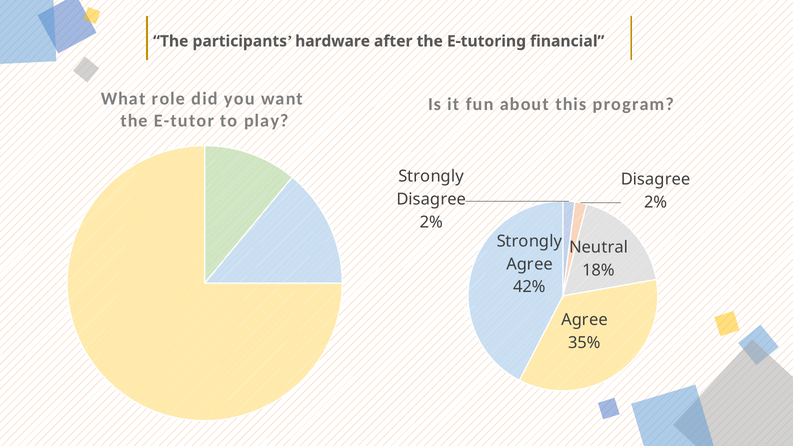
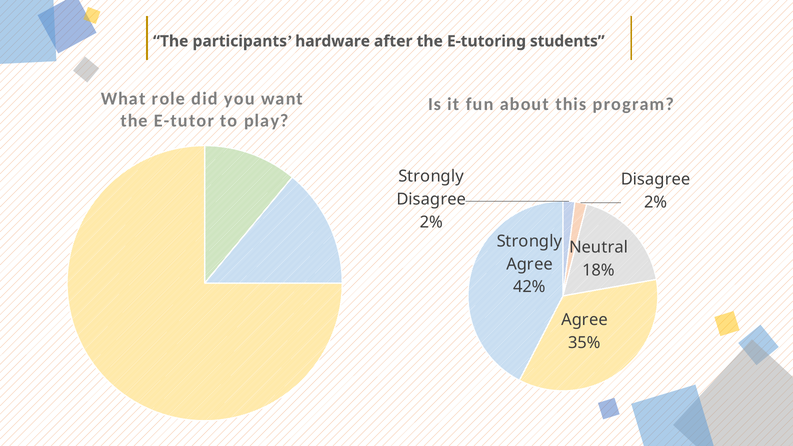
financial: financial -> students
